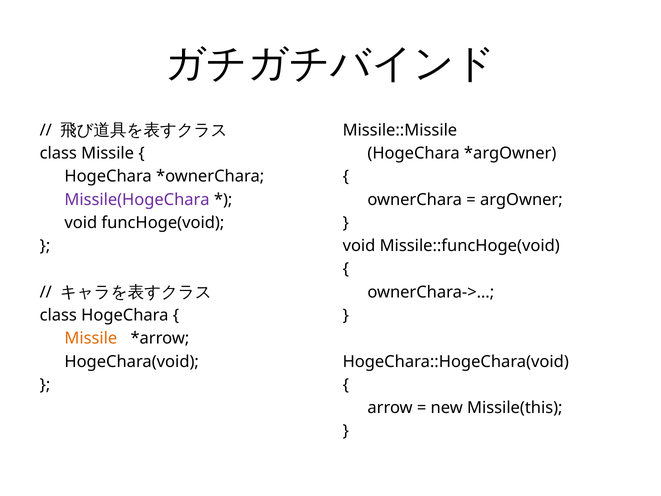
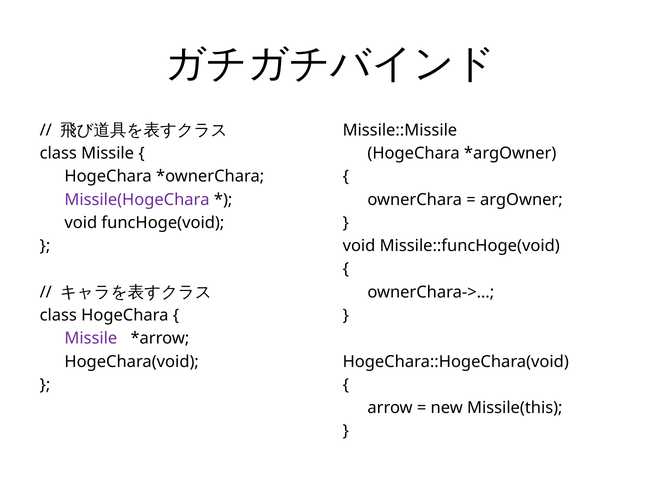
Missile at (91, 338) colour: orange -> purple
